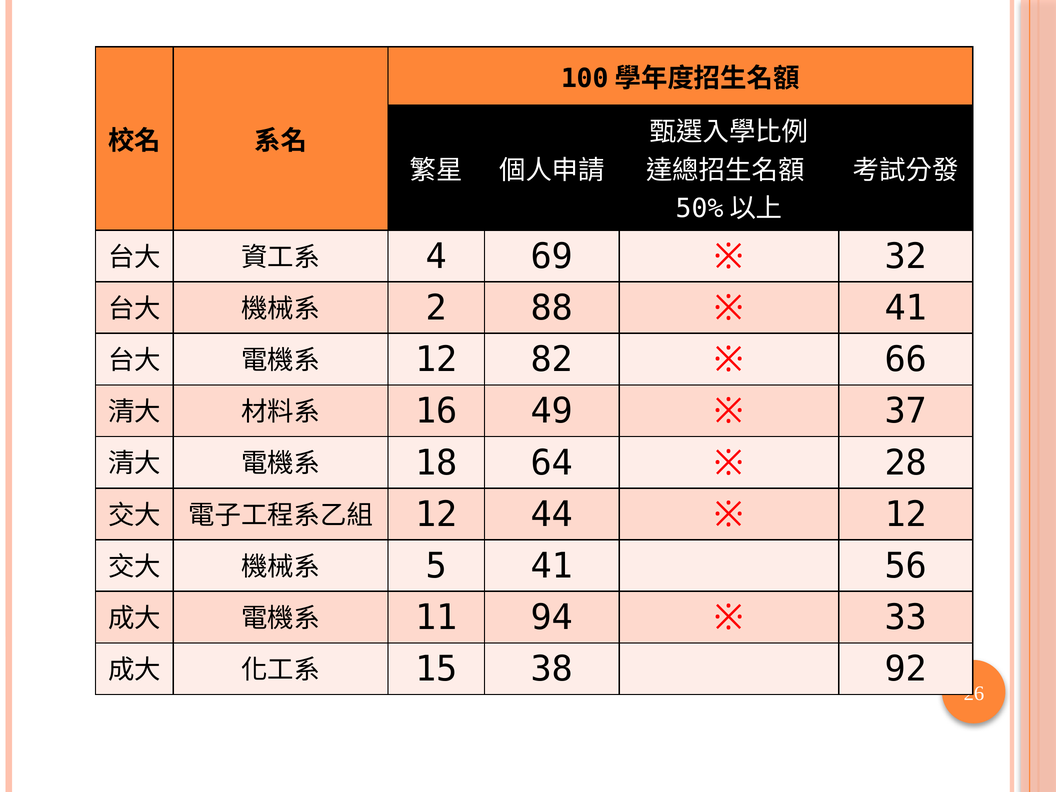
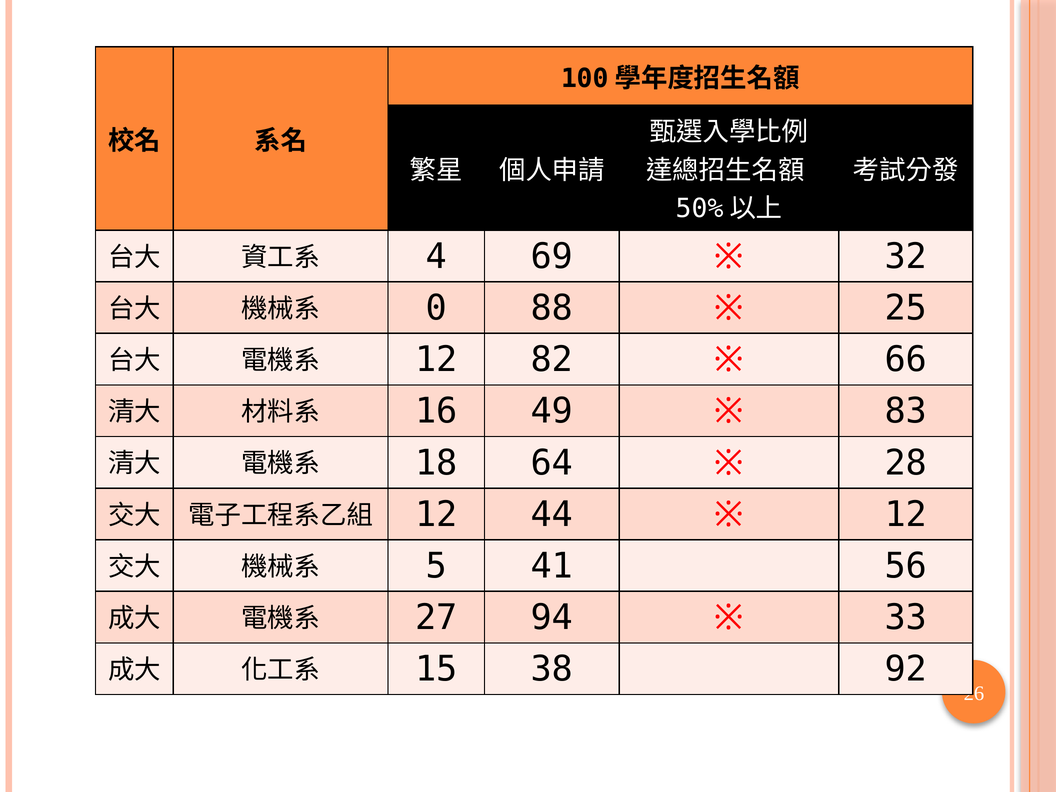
2: 2 -> 0
41 at (906, 308): 41 -> 25
37: 37 -> 83
11: 11 -> 27
